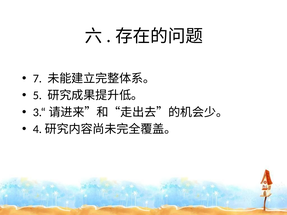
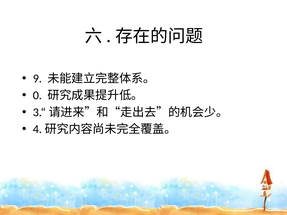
7: 7 -> 9
5: 5 -> 0
